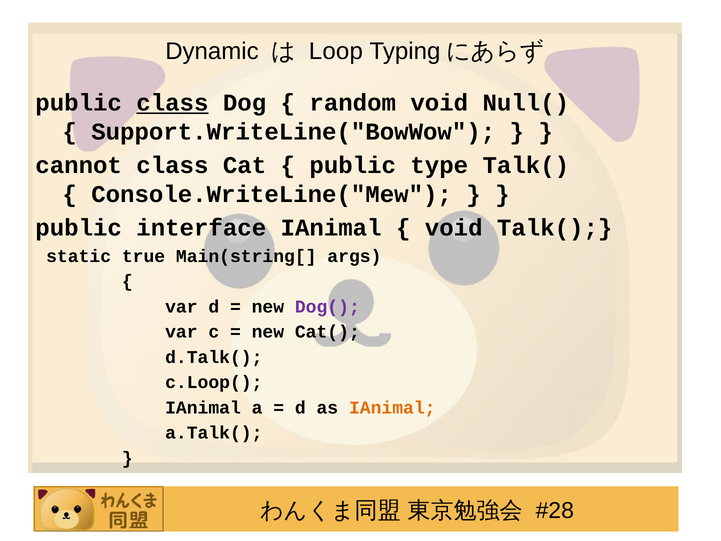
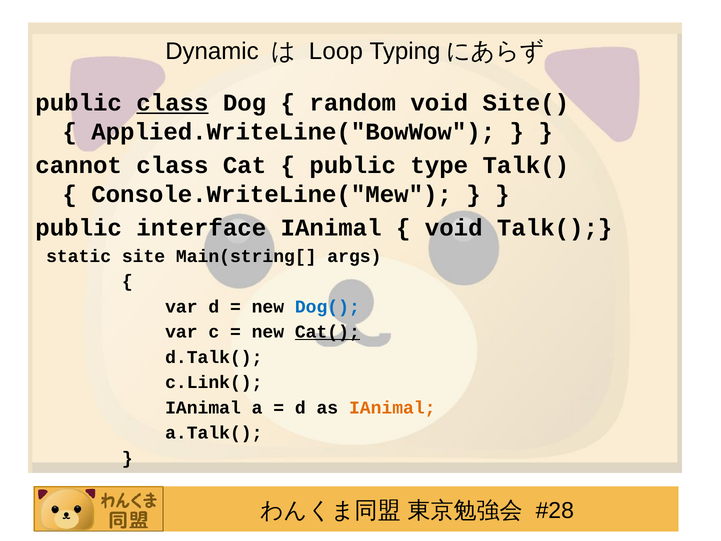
Null(: Null( -> Site(
Support.WriteLine("BowWow: Support.WriteLine("BowWow -> Applied.WriteLine("BowWow
true: true -> site
Dog( colour: purple -> blue
Cat( underline: none -> present
c.Loop(: c.Loop( -> c.Link(
